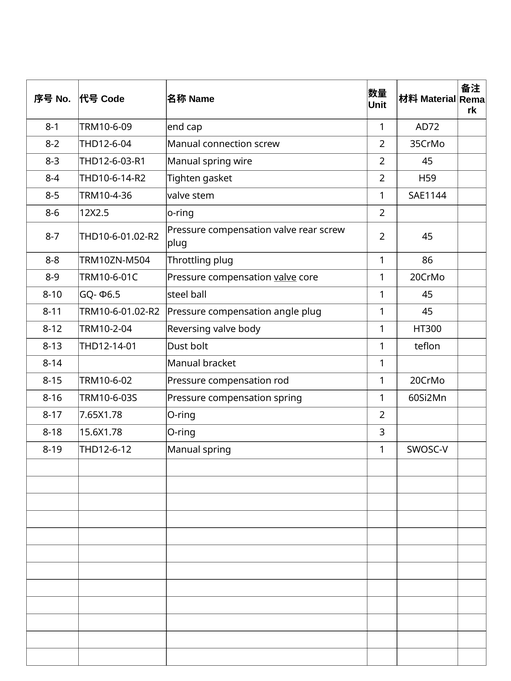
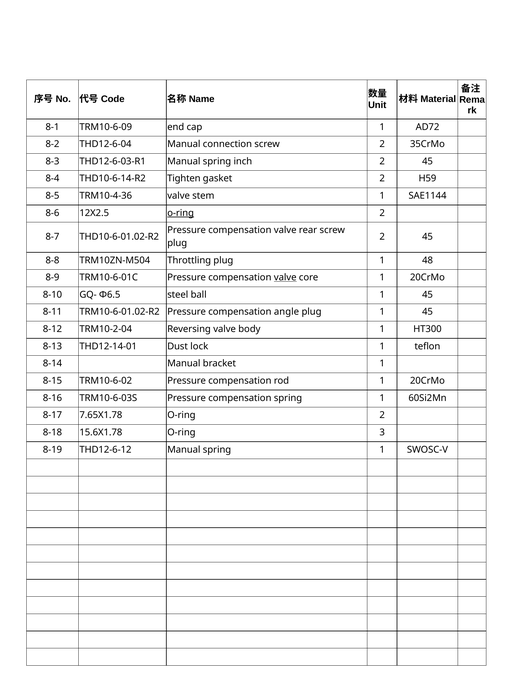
wire: wire -> inch
o-ring at (181, 213) underline: none -> present
86: 86 -> 48
bolt: bolt -> lock
